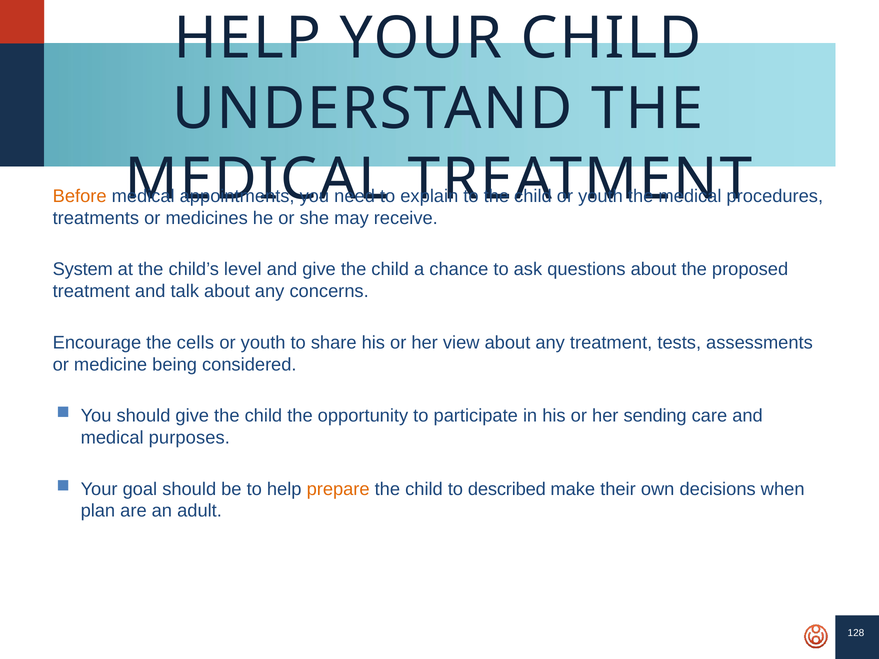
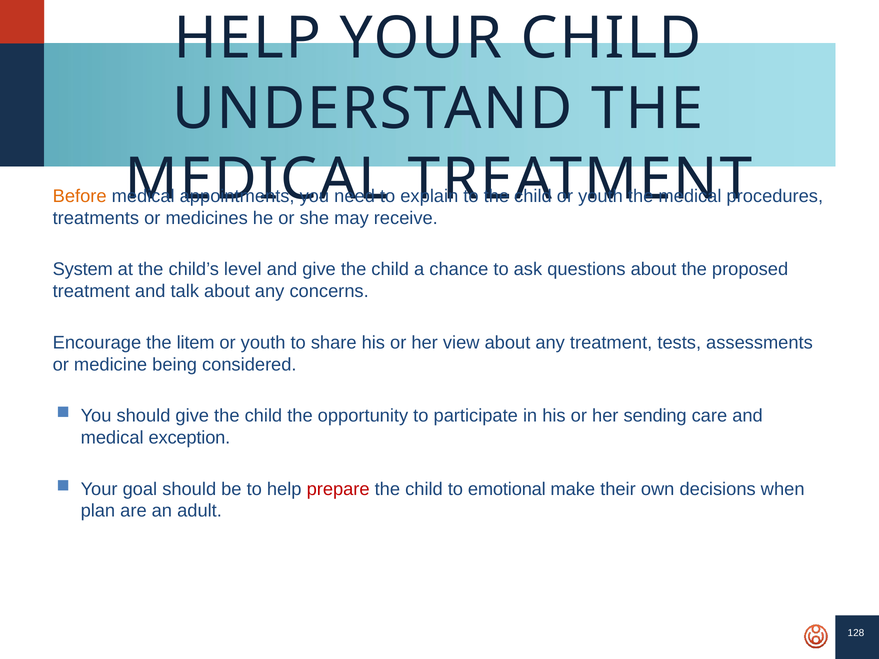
cells: cells -> litem
purposes: purposes -> exception
prepare colour: orange -> red
described: described -> emotional
